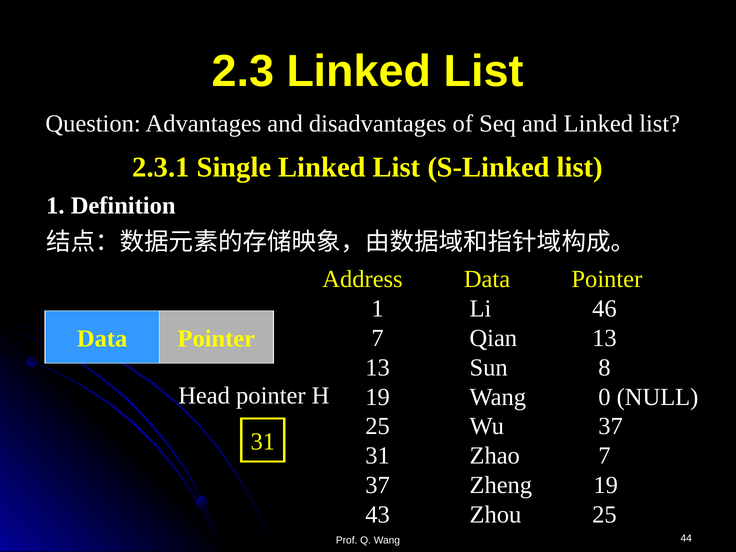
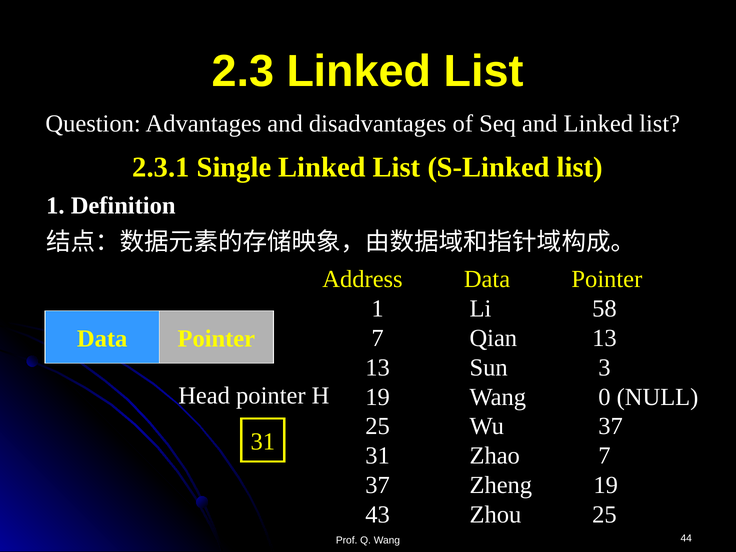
46: 46 -> 58
8: 8 -> 3
